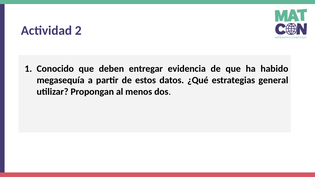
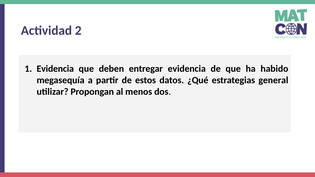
Conocido at (55, 69): Conocido -> Evidencia
